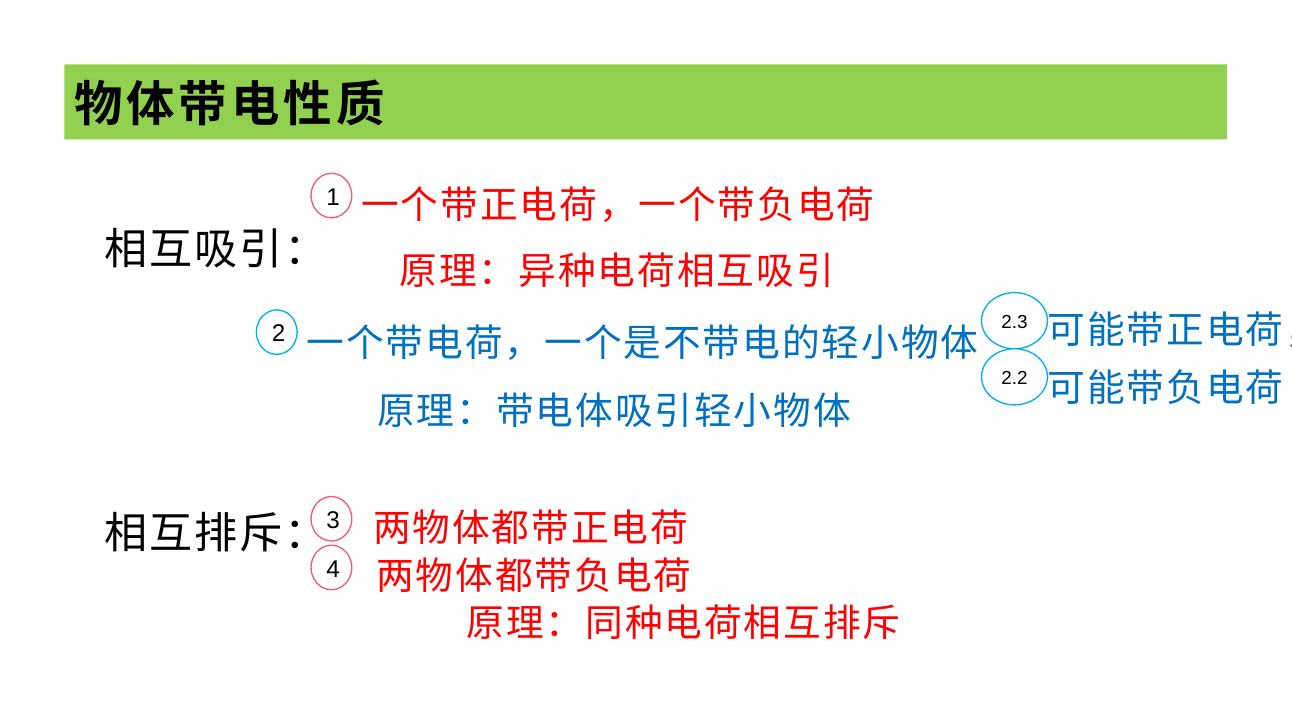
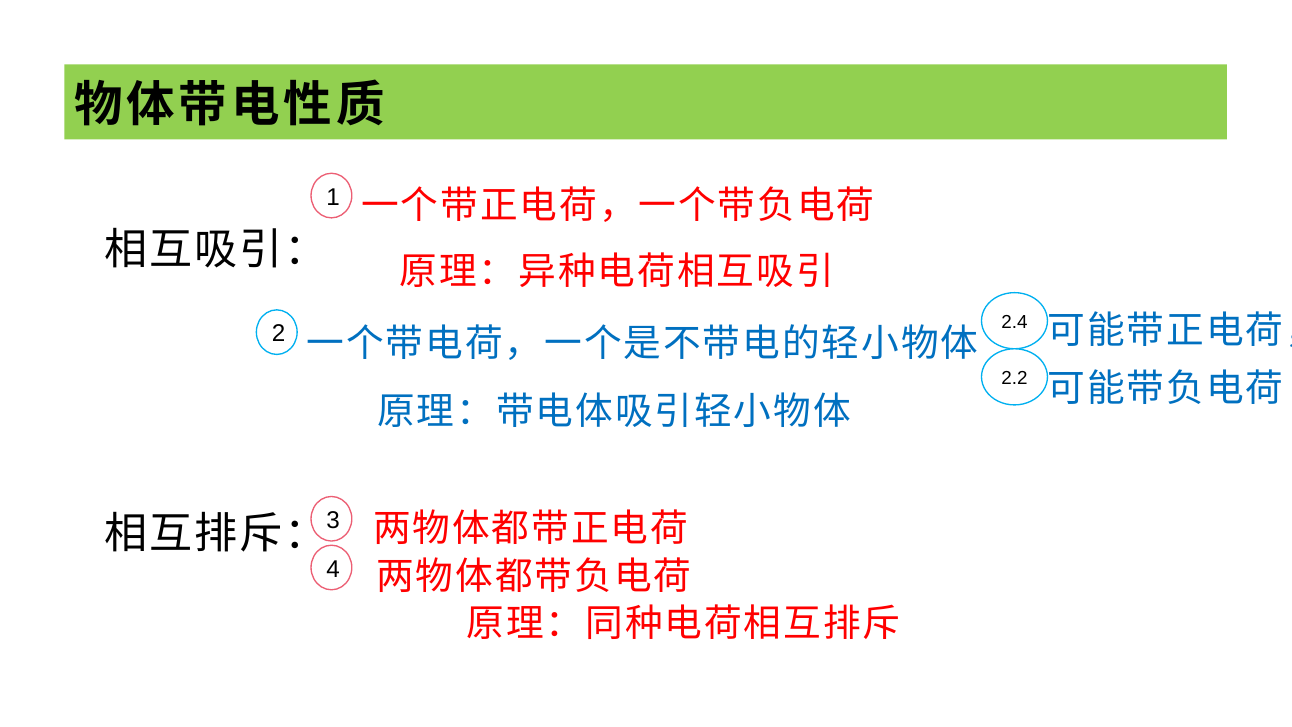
2.3: 2.3 -> 2.4
